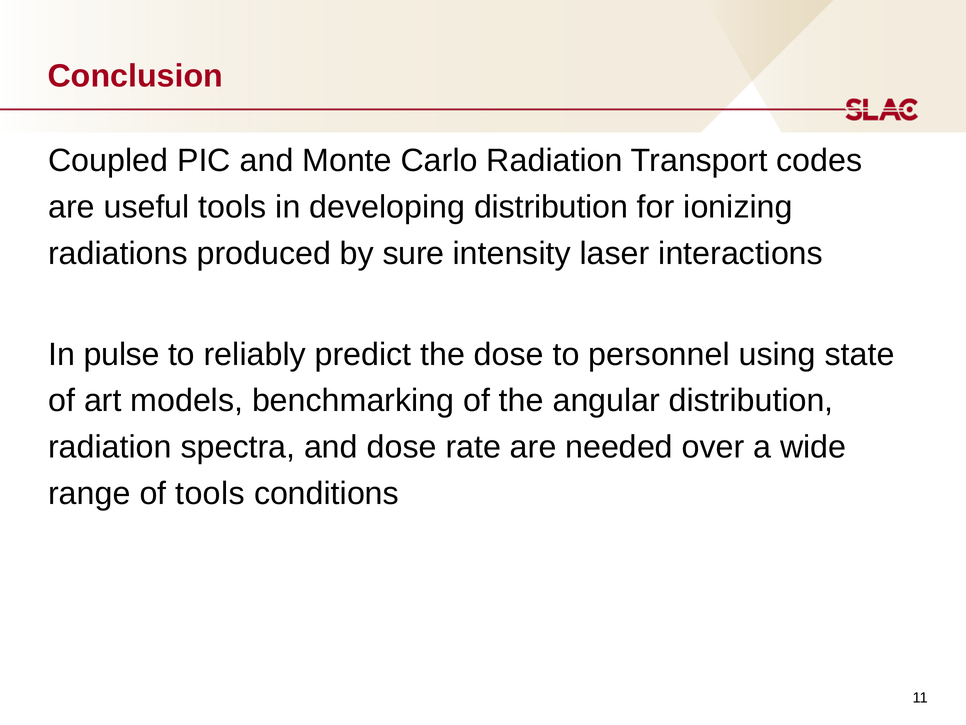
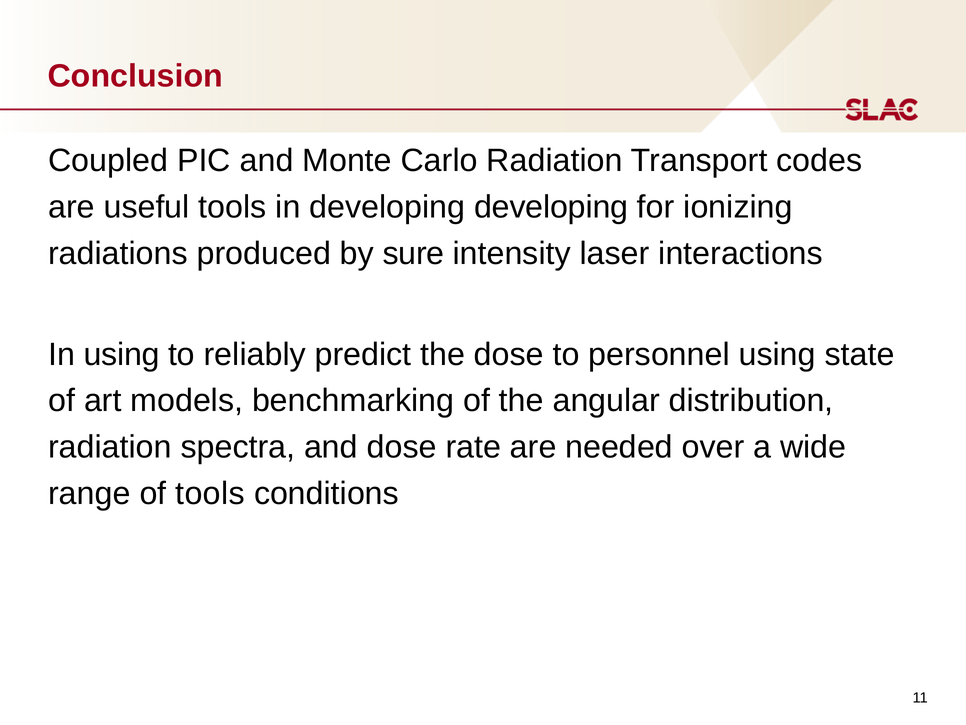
developing distribution: distribution -> developing
In pulse: pulse -> using
